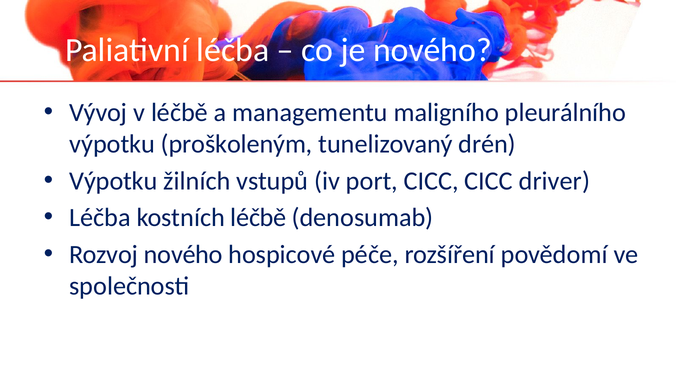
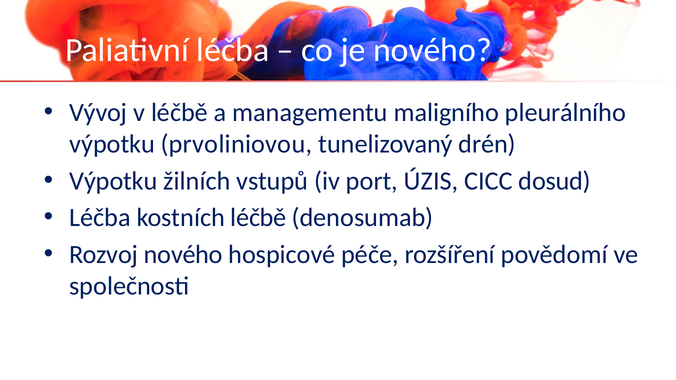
proškoleným: proškoleným -> prvoliniovou
port CICC: CICC -> ÚZIS
driver: driver -> dosud
